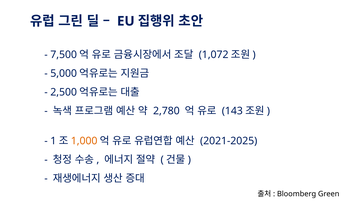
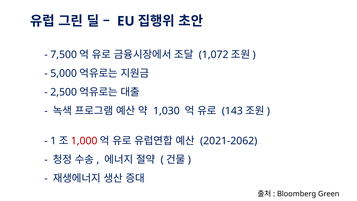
2,780: 2,780 -> 1,030
1,000 colour: orange -> red
2021-2025: 2021-2025 -> 2021-2062
